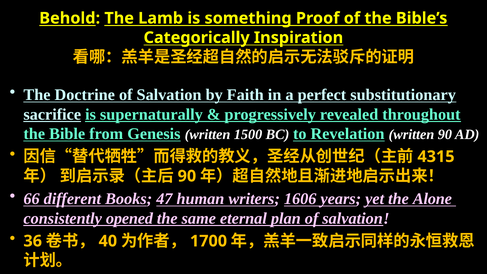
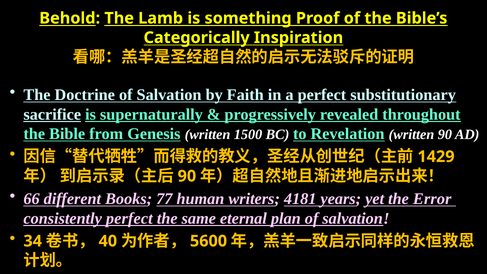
4315: 4315 -> 1429
47: 47 -> 77
1606: 1606 -> 4181
Alone: Alone -> Error
consistently opened: opened -> perfect
36: 36 -> 34
1700: 1700 -> 5600
